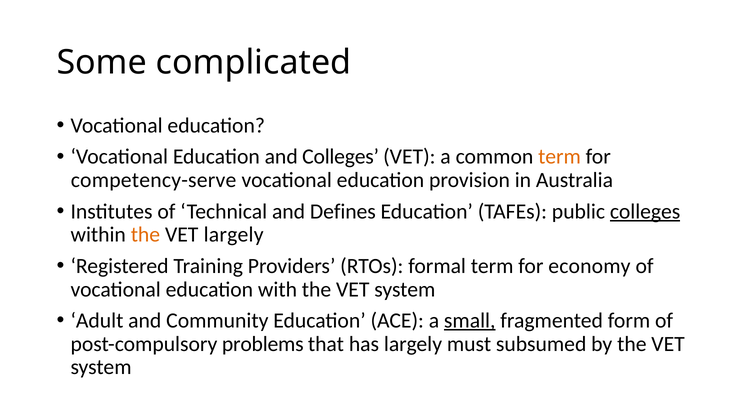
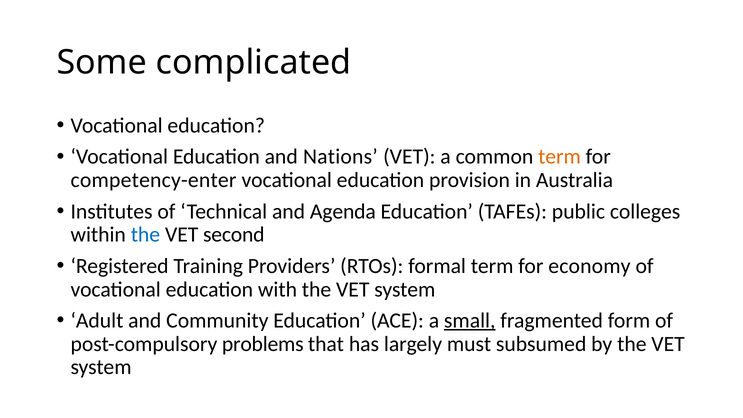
and Colleges: Colleges -> Nations
competency-serve: competency-serve -> competency-enter
Defines: Defines -> Agenda
colleges at (645, 211) underline: present -> none
the at (145, 235) colour: orange -> blue
VET largely: largely -> second
